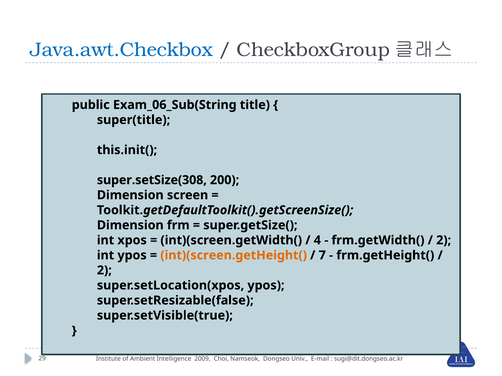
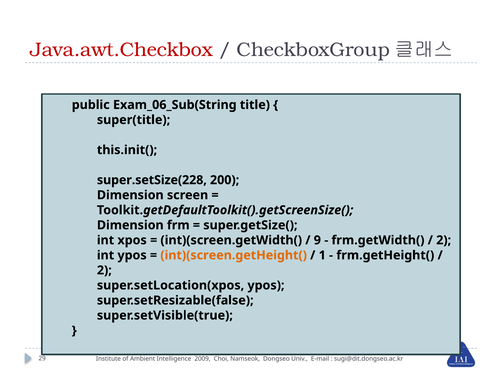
Java.awt.Checkbox colour: blue -> red
super.setSize(308: super.setSize(308 -> super.setSize(228
4: 4 -> 9
7: 7 -> 1
